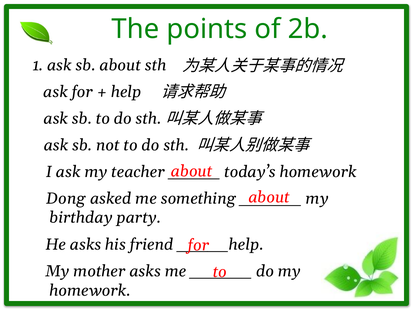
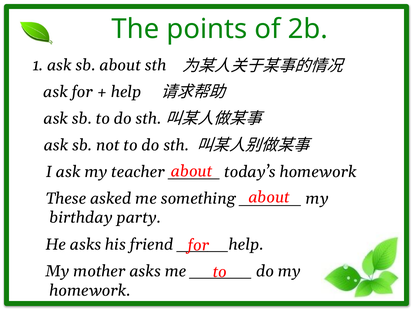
Dong: Dong -> These
